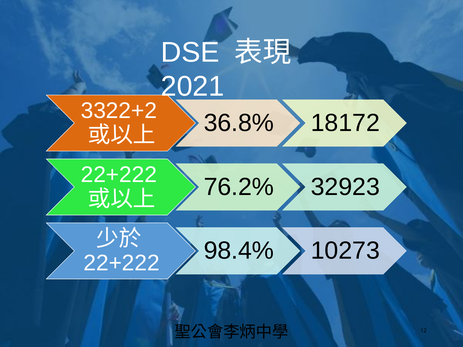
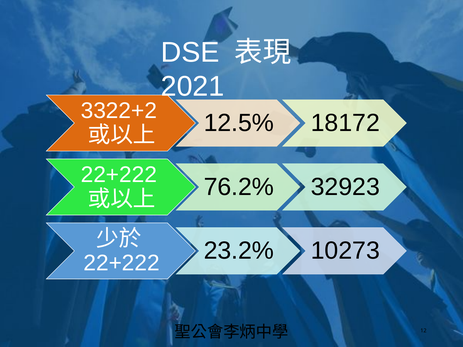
36.8%: 36.8% -> 12.5%
98.4%: 98.4% -> 23.2%
